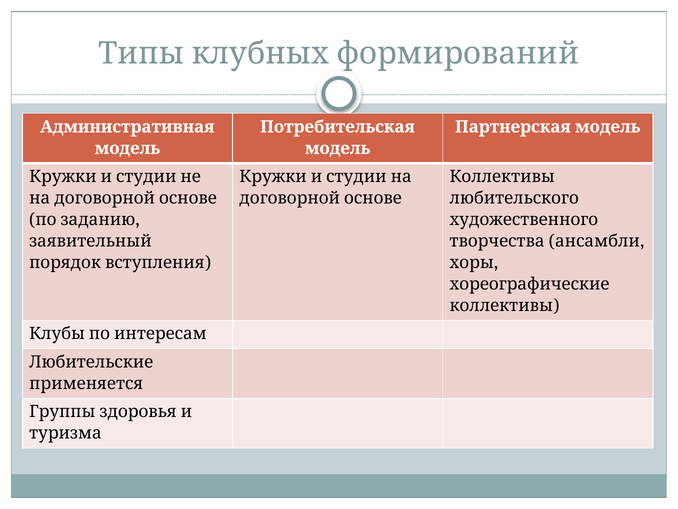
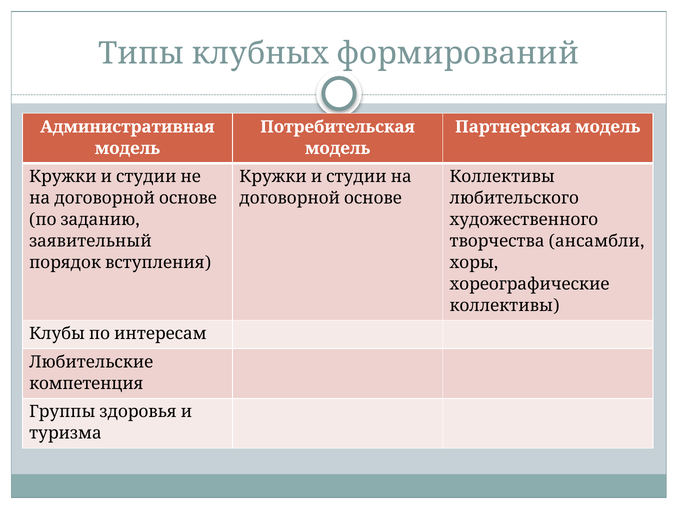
применяется: применяется -> компетенция
